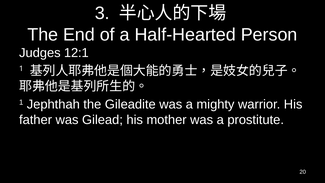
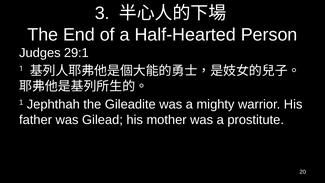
12:1: 12:1 -> 29:1
